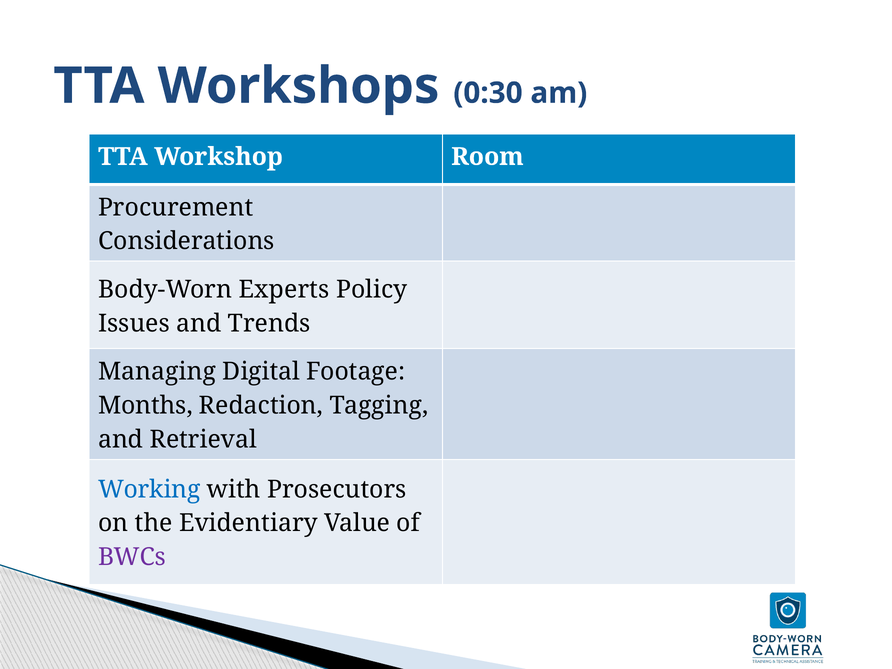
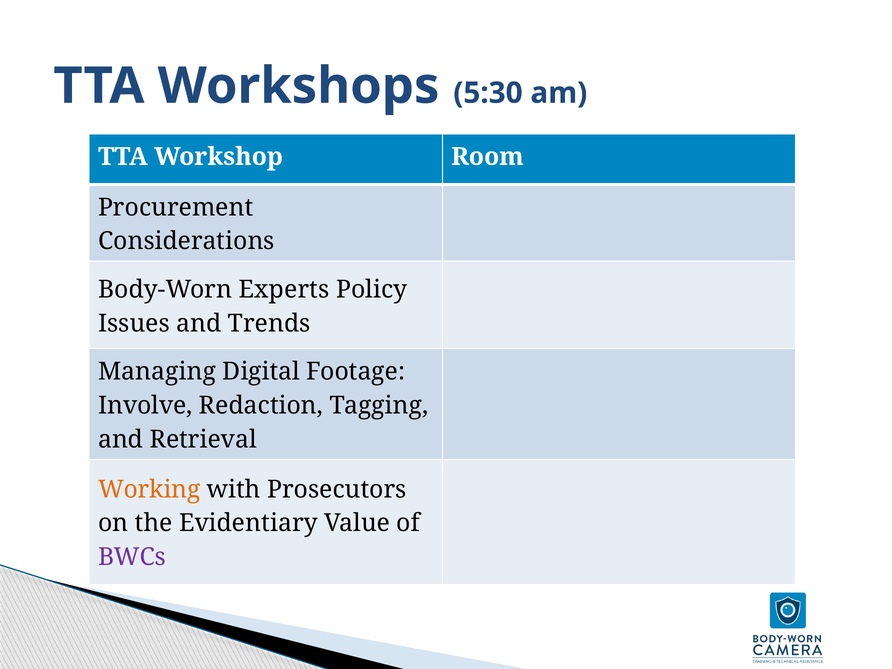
0:30: 0:30 -> 5:30
Months: Months -> Involve
Working colour: blue -> orange
